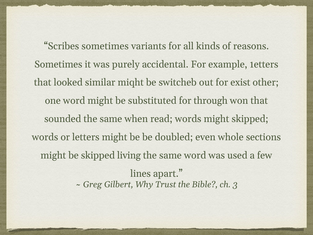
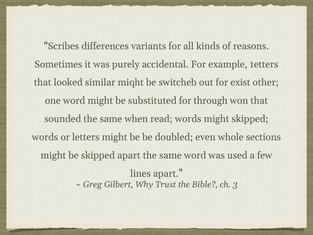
Scribes sometimes: sometimes -> differences
skipped living: living -> apart
